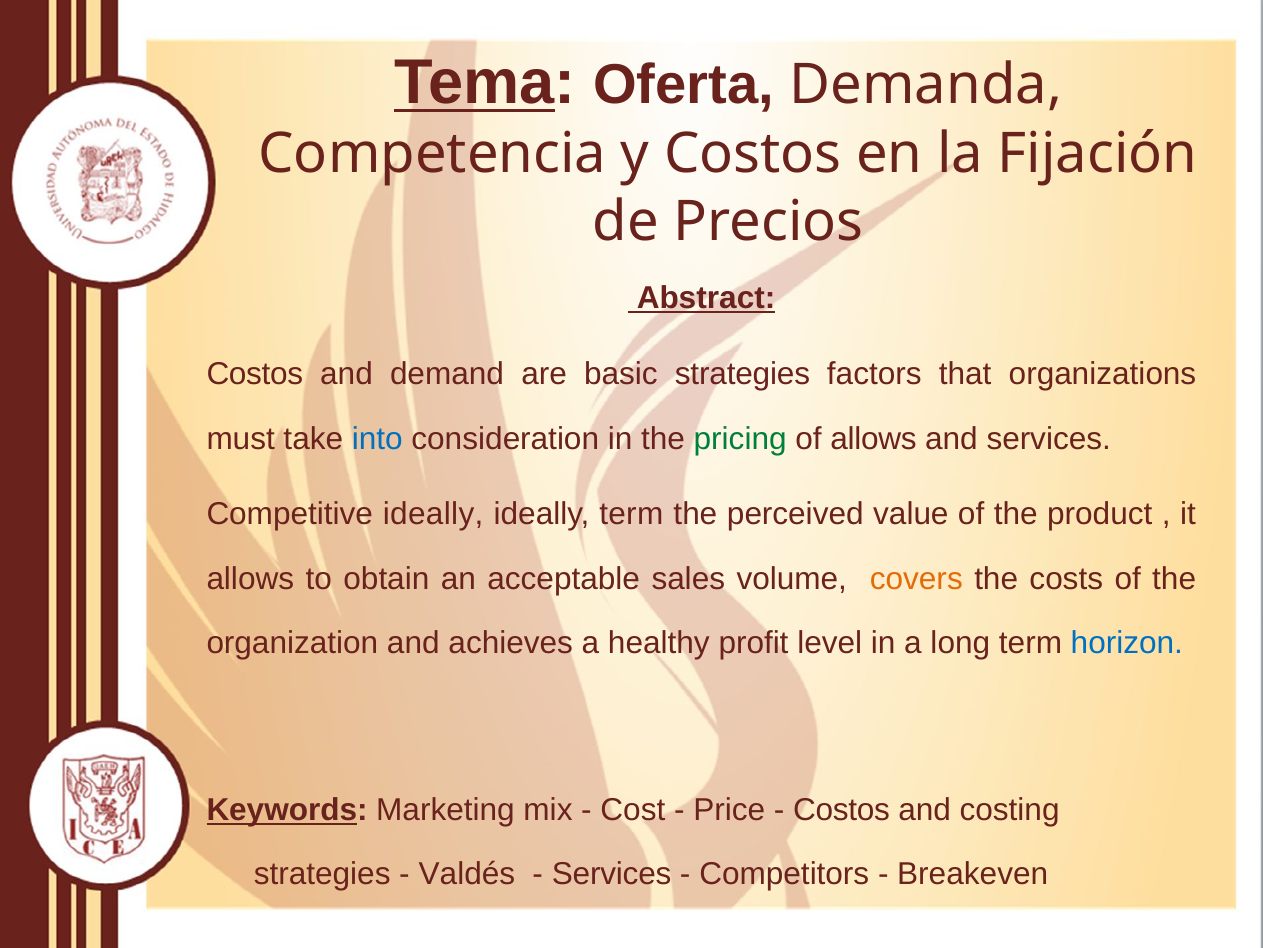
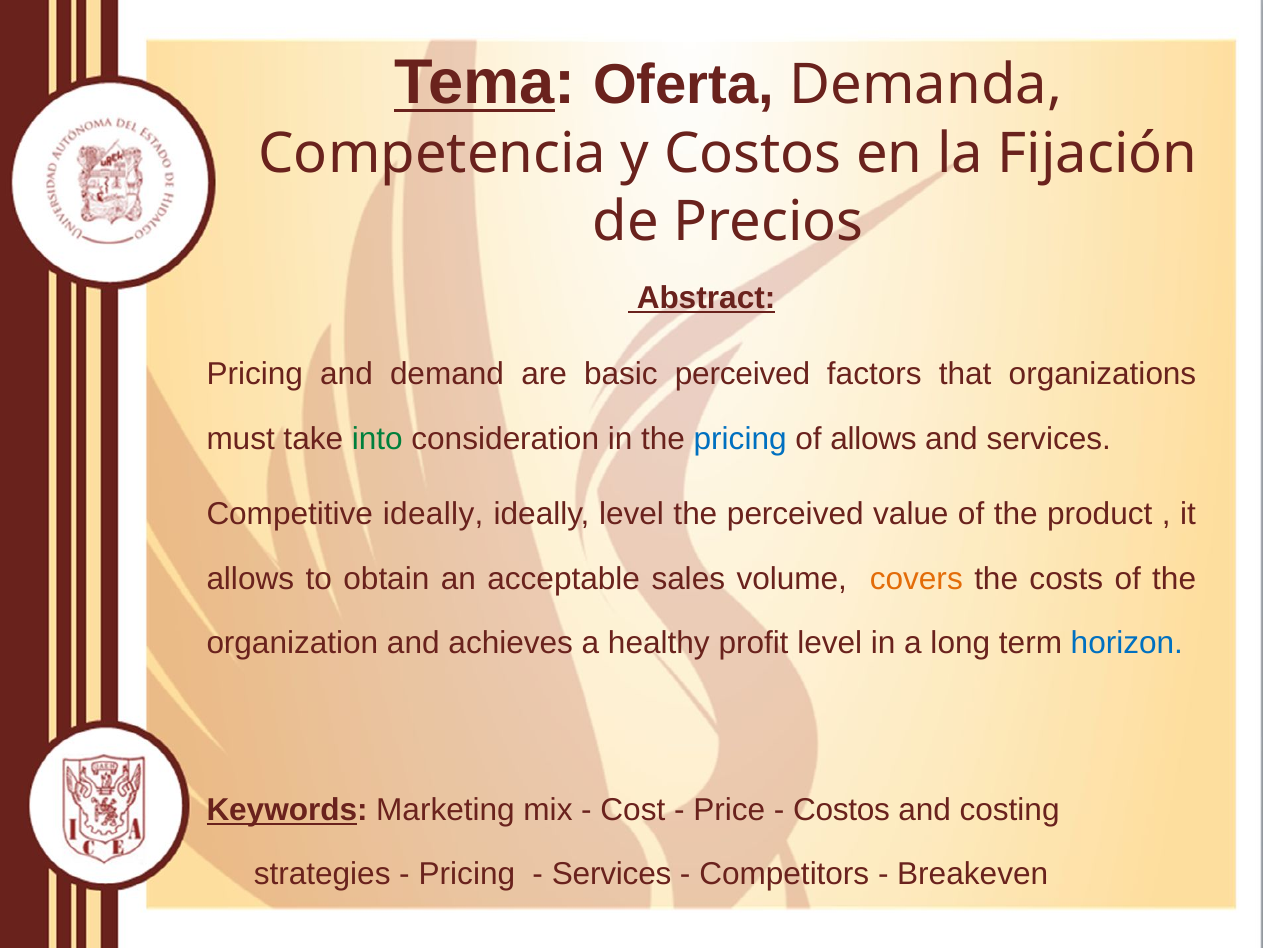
Costos at (255, 374): Costos -> Pricing
basic strategies: strategies -> perceived
into colour: blue -> green
pricing at (740, 438) colour: green -> blue
ideally term: term -> level
Valdés at (467, 873): Valdés -> Pricing
